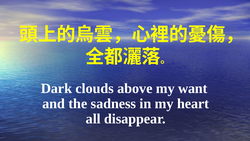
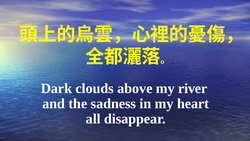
want: want -> river
